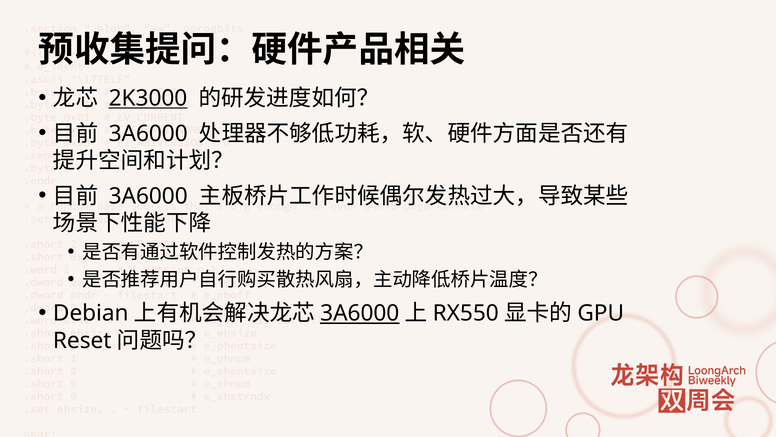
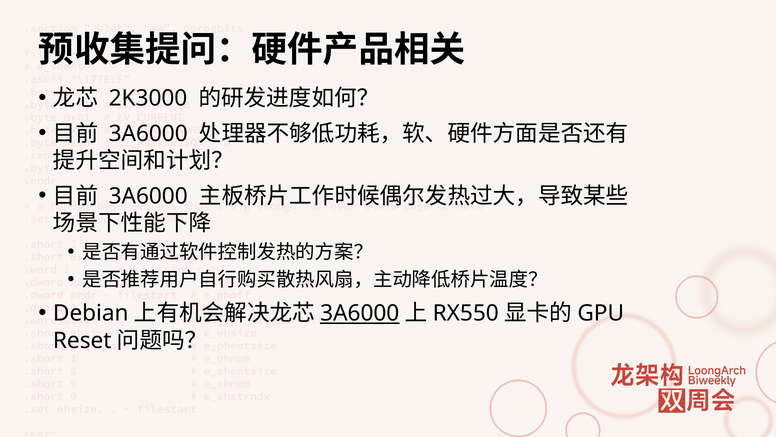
2K3000 underline: present -> none
